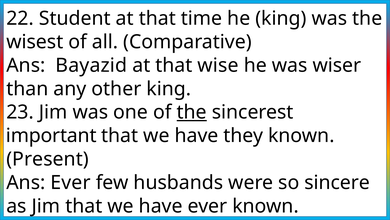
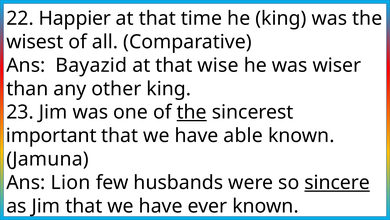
Student: Student -> Happier
they: they -> able
Present: Present -> Jamuna
Ans Ever: Ever -> Lion
sincere underline: none -> present
